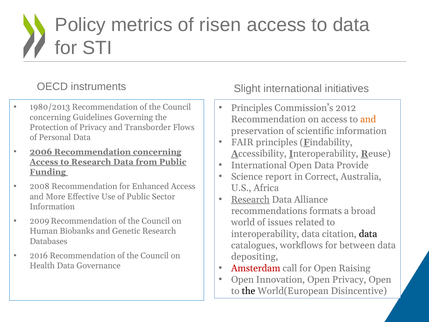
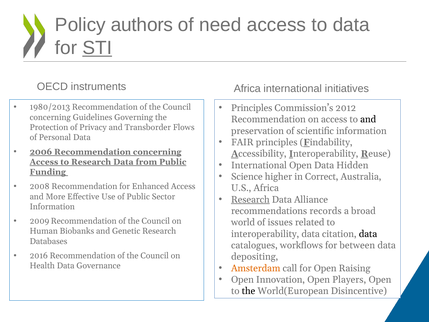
metrics: metrics -> authors
risen: risen -> need
STI underline: none -> present
instruments Slight: Slight -> Africa
and at (368, 119) colour: orange -> black
Provide: Provide -> Hidden
report: report -> higher
formats: formats -> records
Amsterdam colour: red -> orange
Open Privacy: Privacy -> Players
